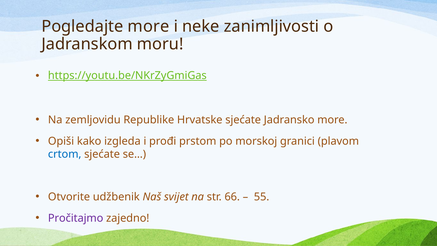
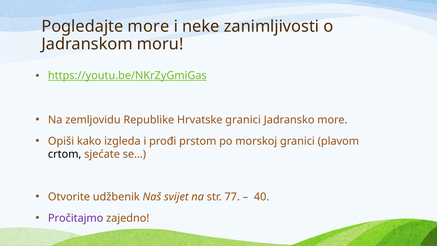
Hrvatske sjećate: sjećate -> granici
crtom colour: blue -> black
66: 66 -> 77
55: 55 -> 40
